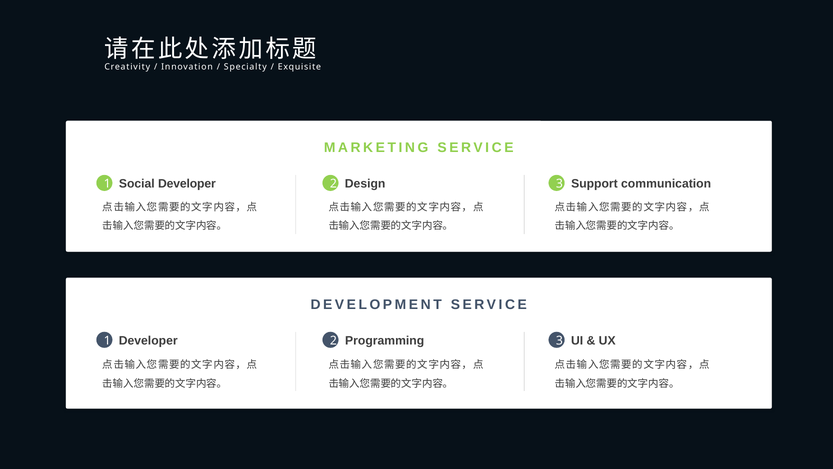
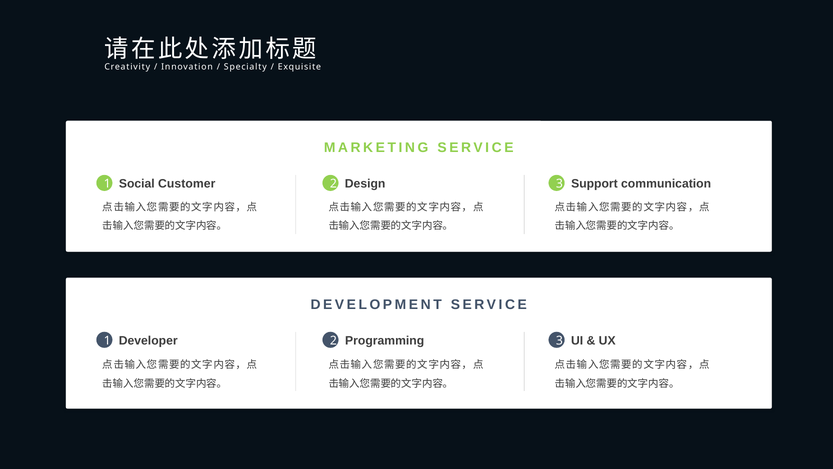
Social Developer: Developer -> Customer
